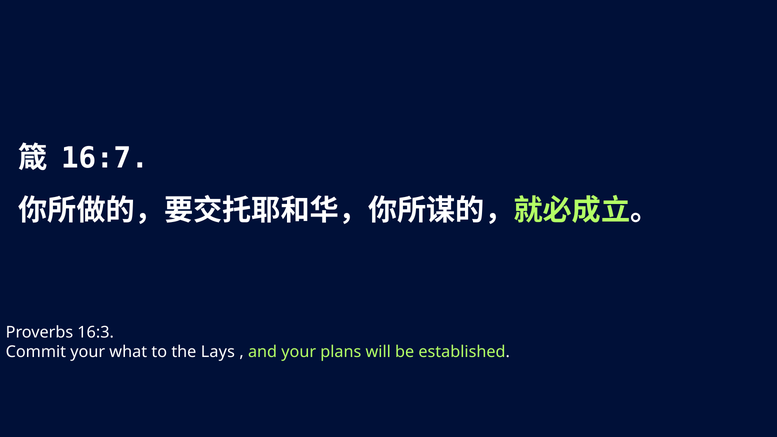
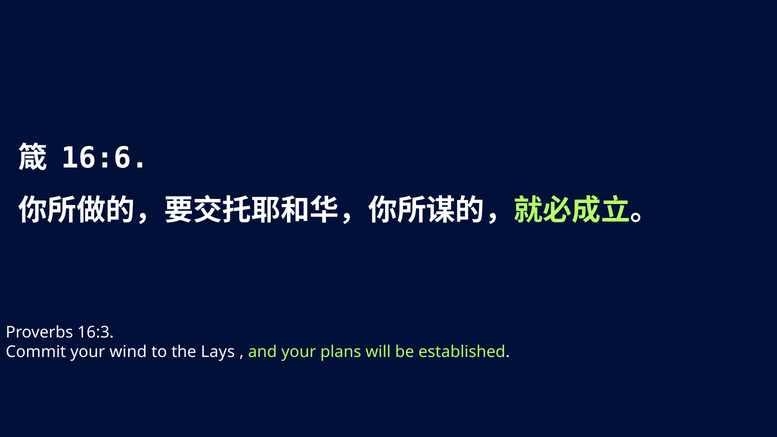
16:7: 16:7 -> 16:6
what: what -> wind
